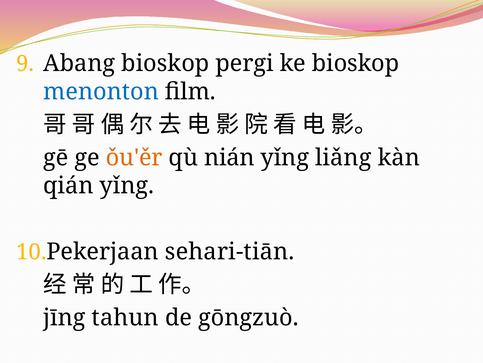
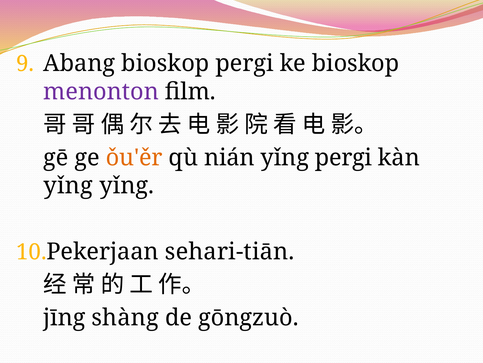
menonton colour: blue -> purple
yǐng liǎng: liǎng -> pergi
qián at (68, 186): qián -> yǐng
tahun: tahun -> shàng
